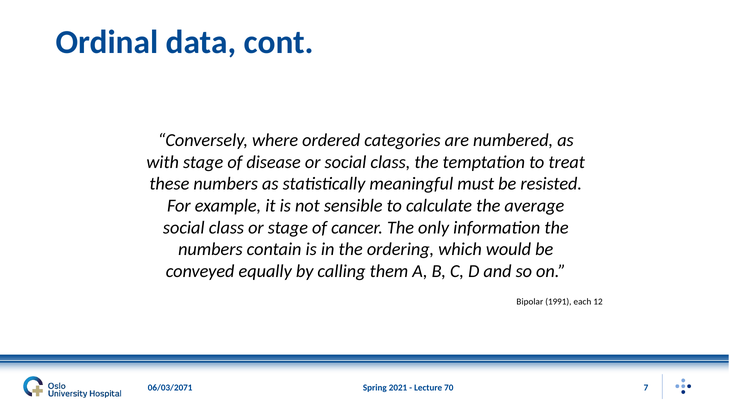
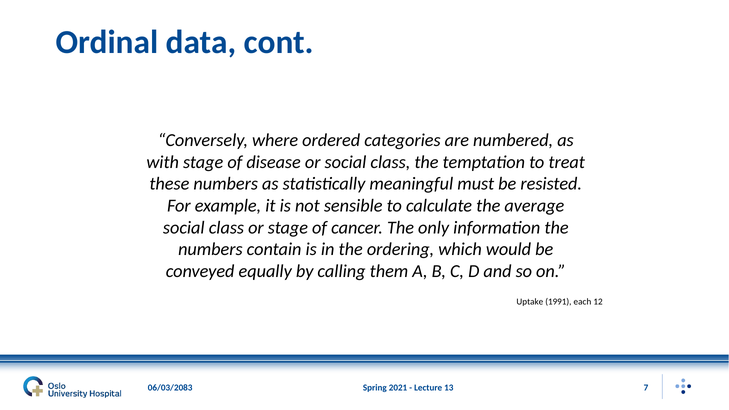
Bipolar: Bipolar -> Uptake
70: 70 -> 13
06/03/2071: 06/03/2071 -> 06/03/2083
